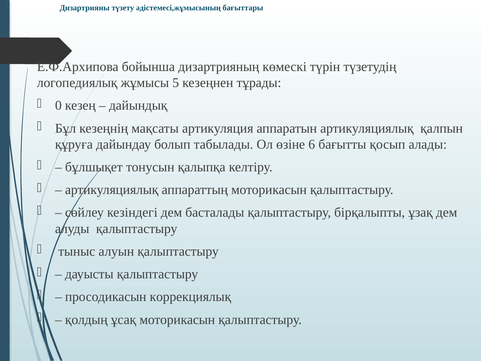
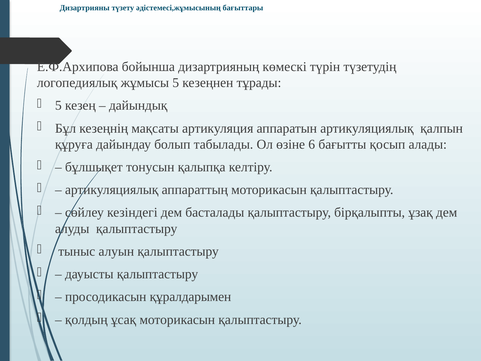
0 at (58, 105): 0 -> 5
коррекциялық: коррекциялық -> құралдарымен
